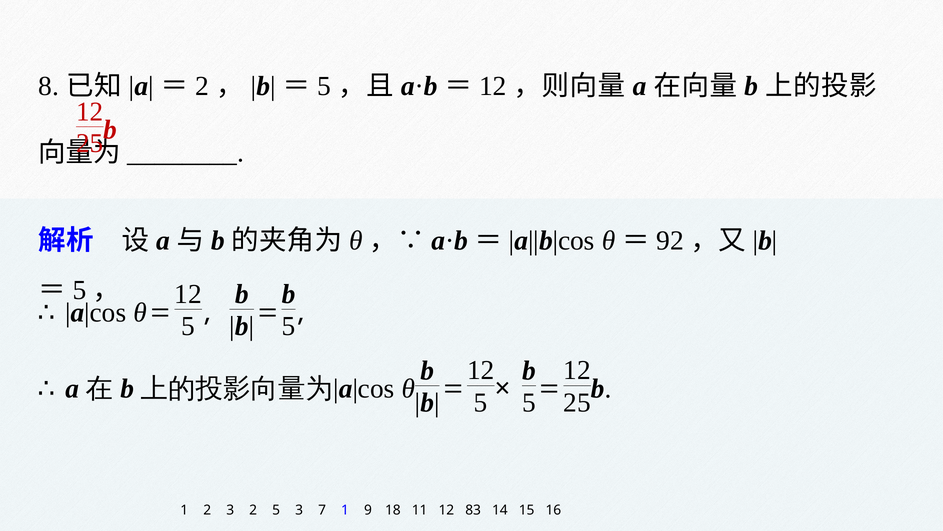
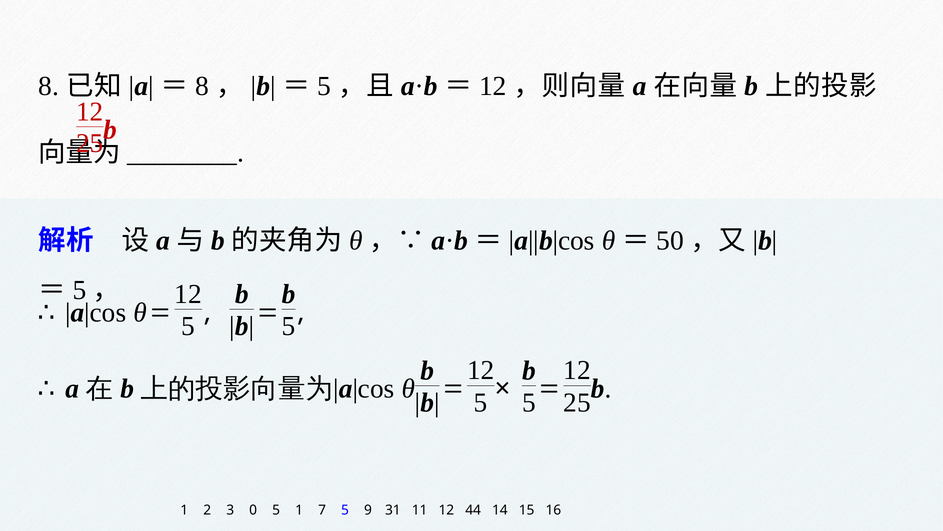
2 at (202, 86): 2 -> 8
92: 92 -> 50
3 2: 2 -> 0
5 3: 3 -> 1
7 1: 1 -> 5
18: 18 -> 31
83: 83 -> 44
